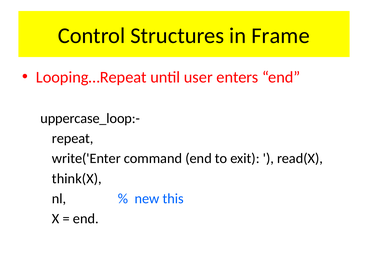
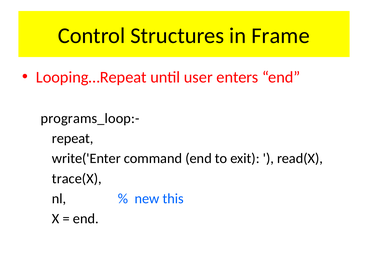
uppercase_loop:-: uppercase_loop:- -> programs_loop:-
think(X: think(X -> trace(X
